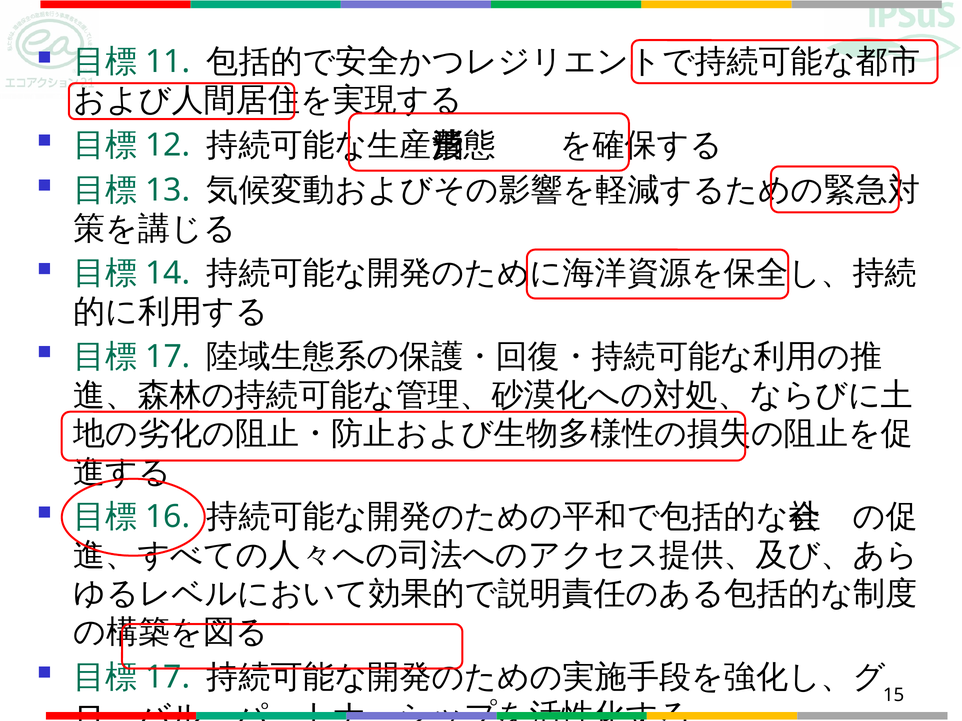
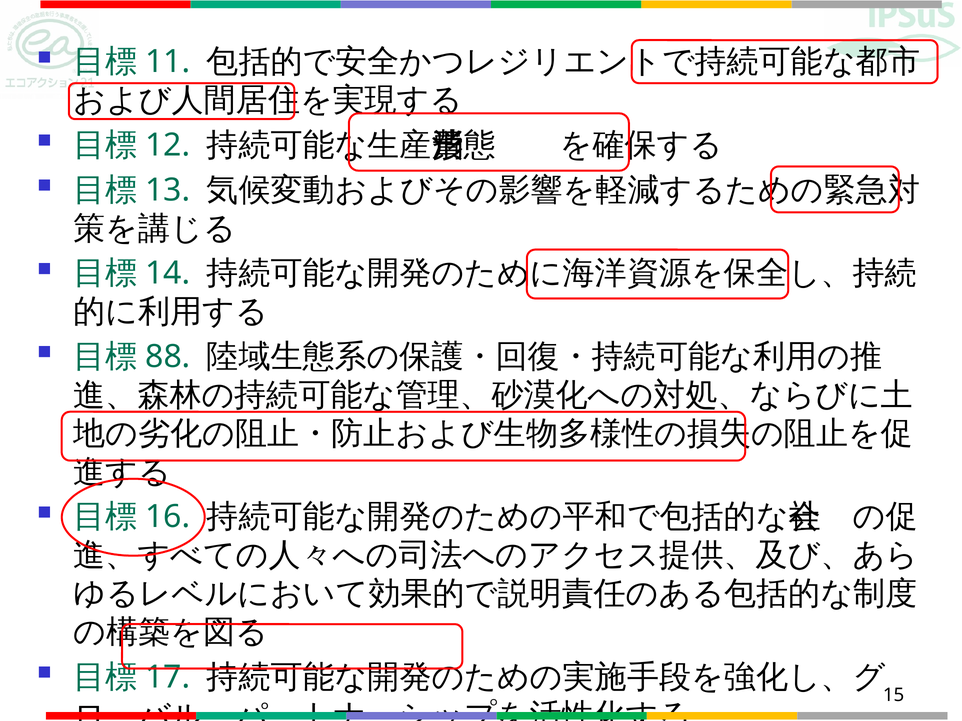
17 at (168, 357): 17 -> 88
